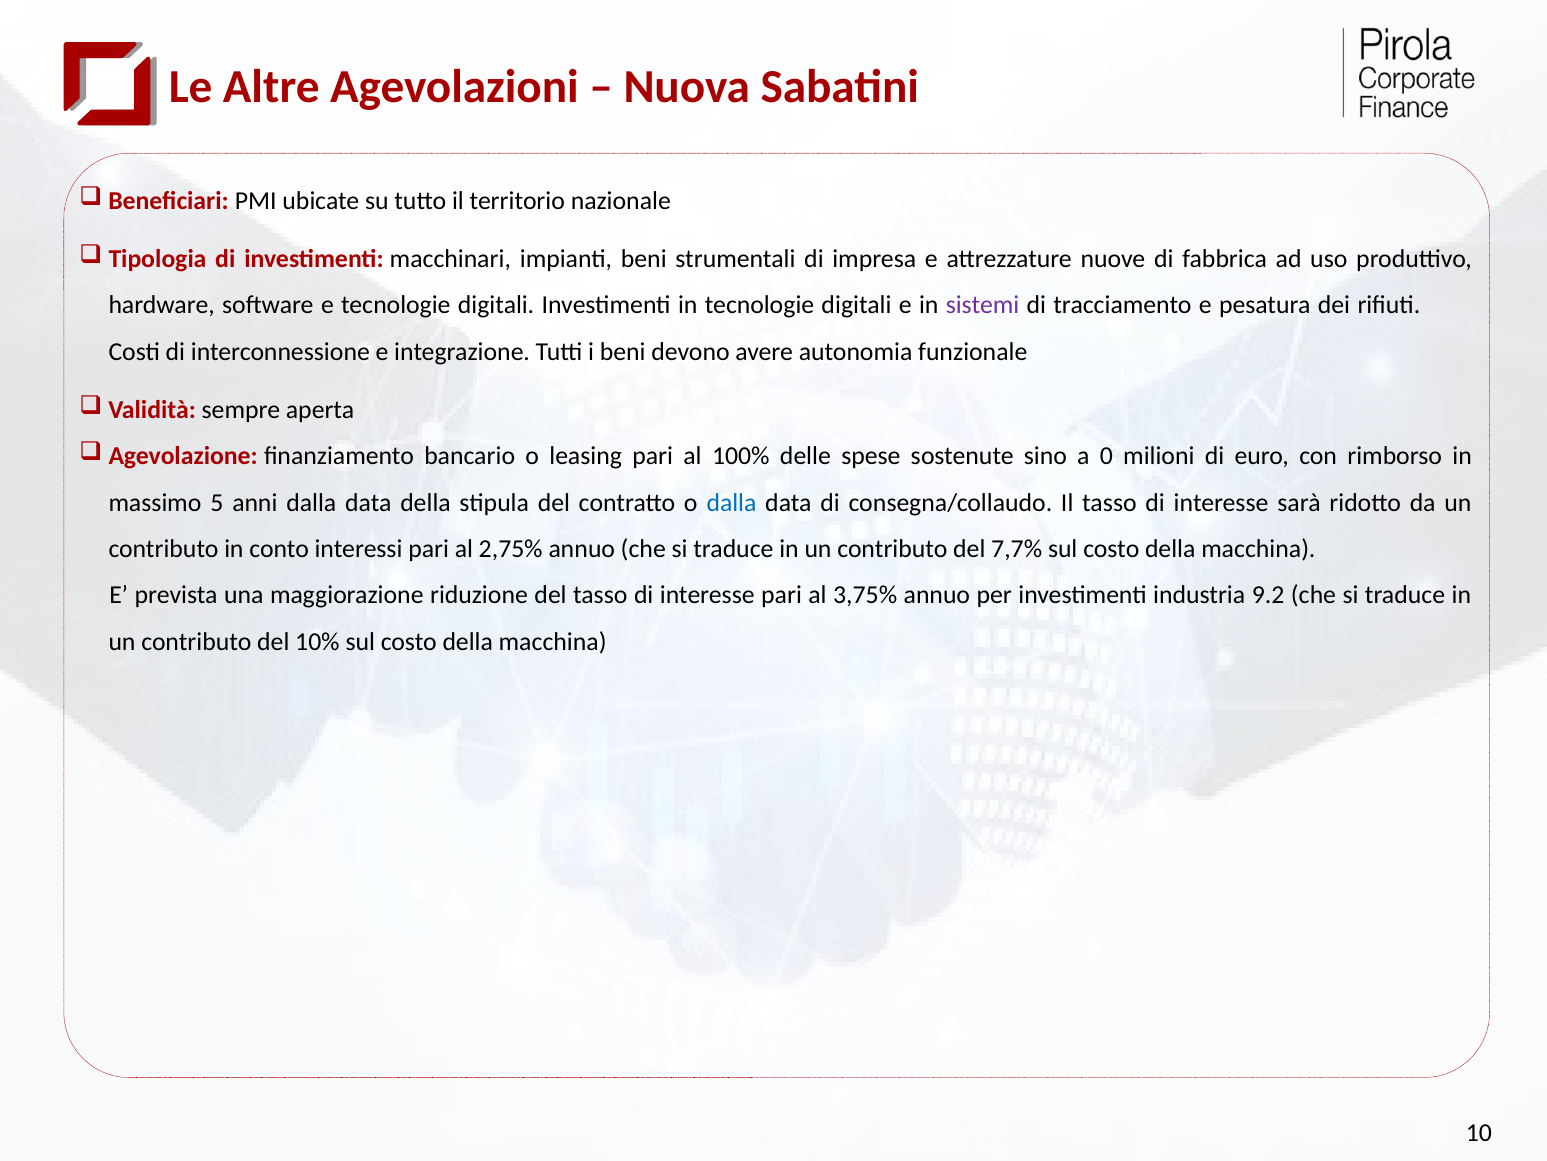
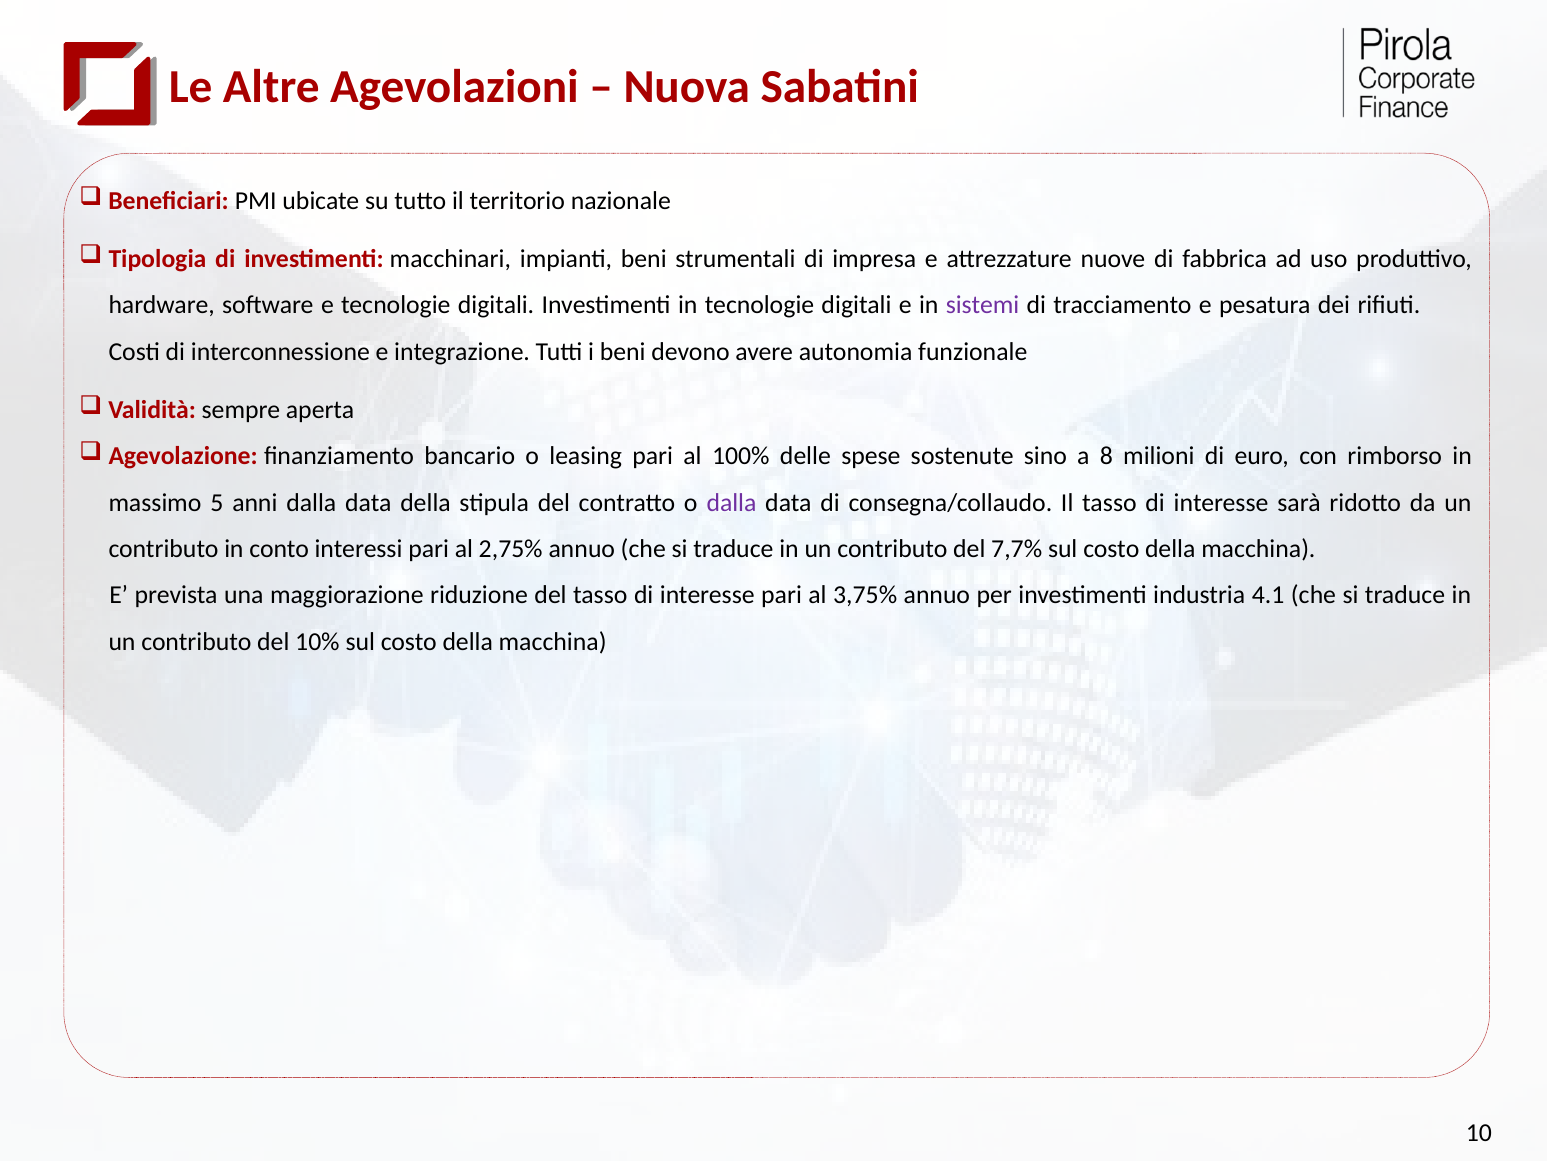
0: 0 -> 8
dalla at (732, 502) colour: blue -> purple
9.2: 9.2 -> 4.1
